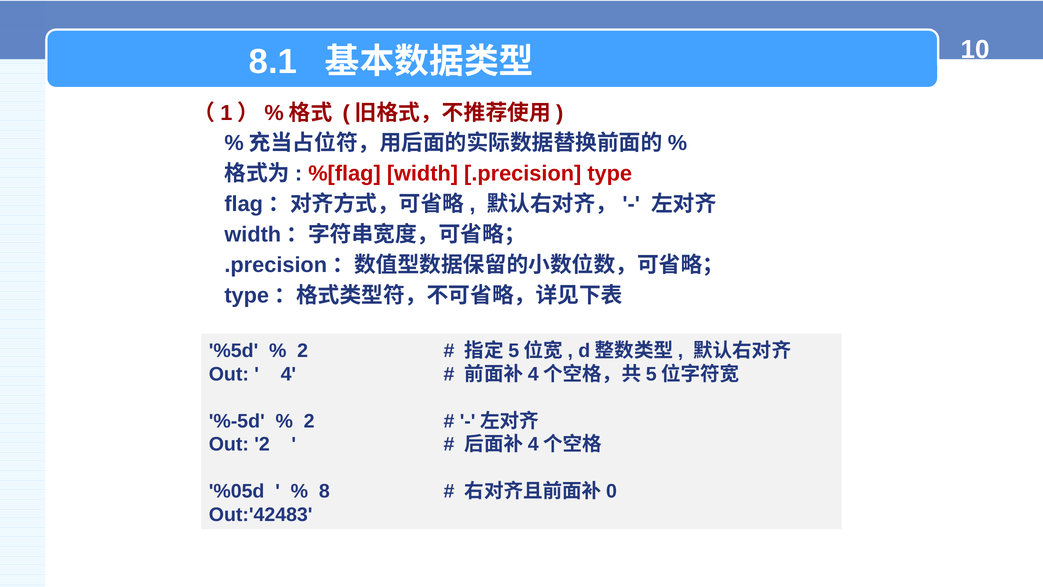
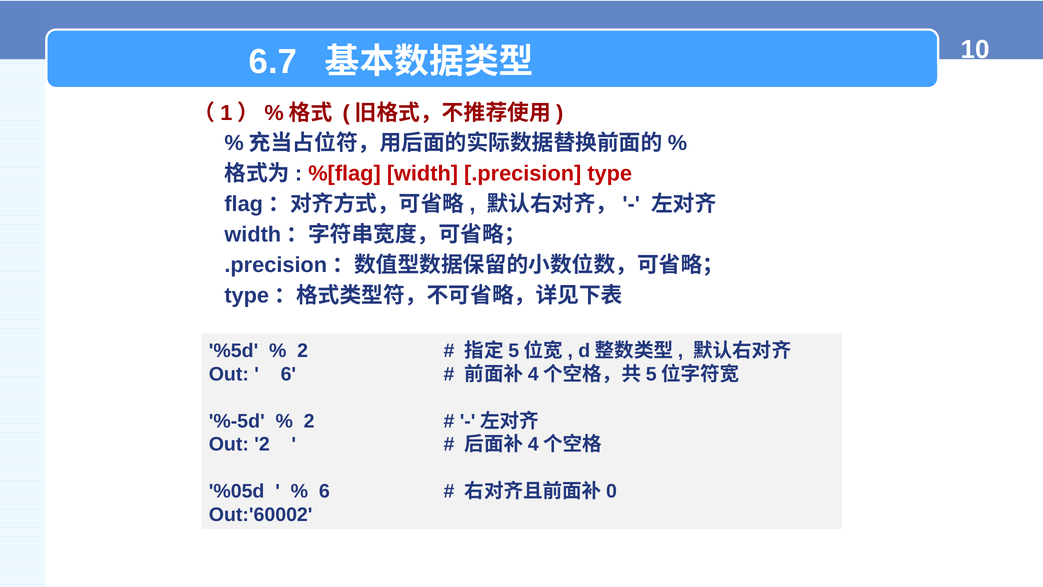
8.1: 8.1 -> 6.7
4 at (288, 374): 4 -> 6
8 at (324, 491): 8 -> 6
Out:'42483: Out:'42483 -> Out:'60002
